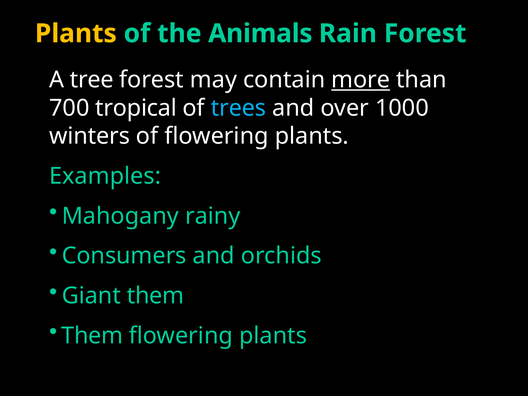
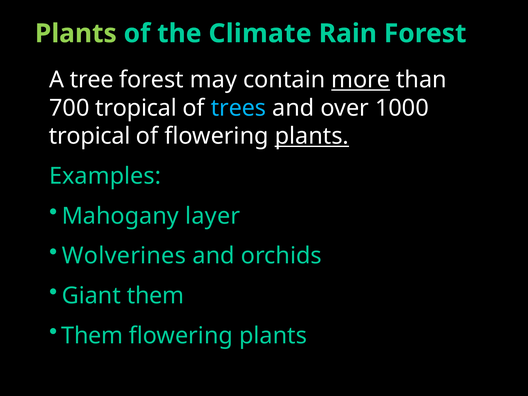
Plants at (76, 34) colour: yellow -> light green
Animals: Animals -> Climate
winters at (90, 136): winters -> tropical
plants at (312, 136) underline: none -> present
rainy: rainy -> layer
Consumers: Consumers -> Wolverines
